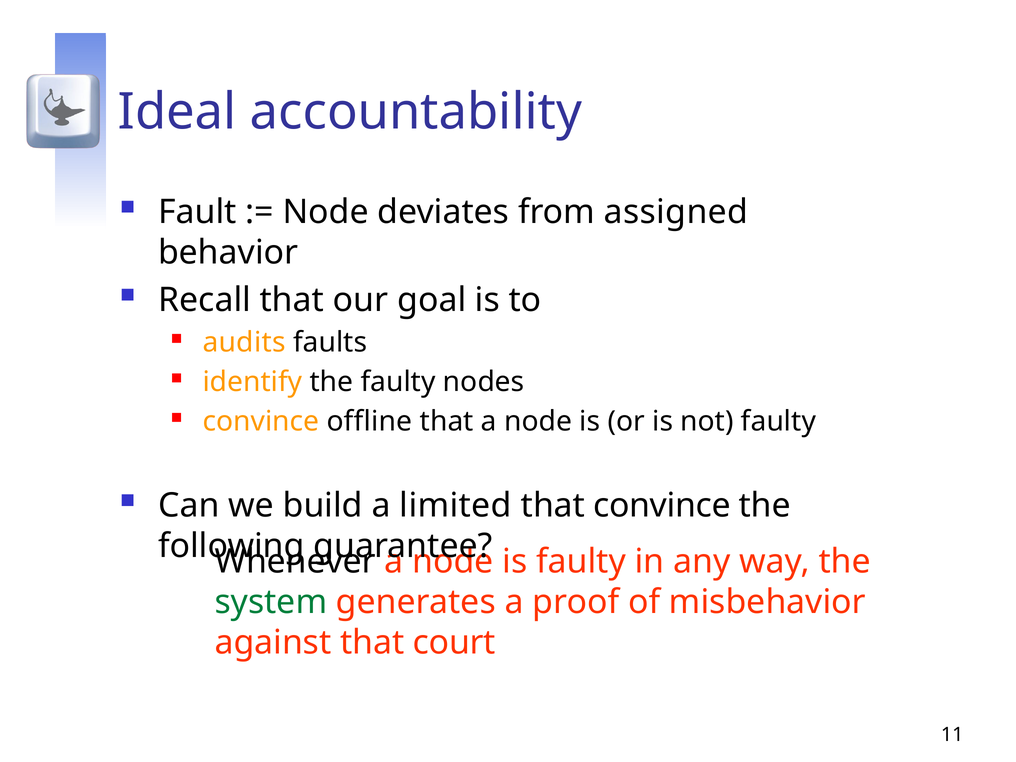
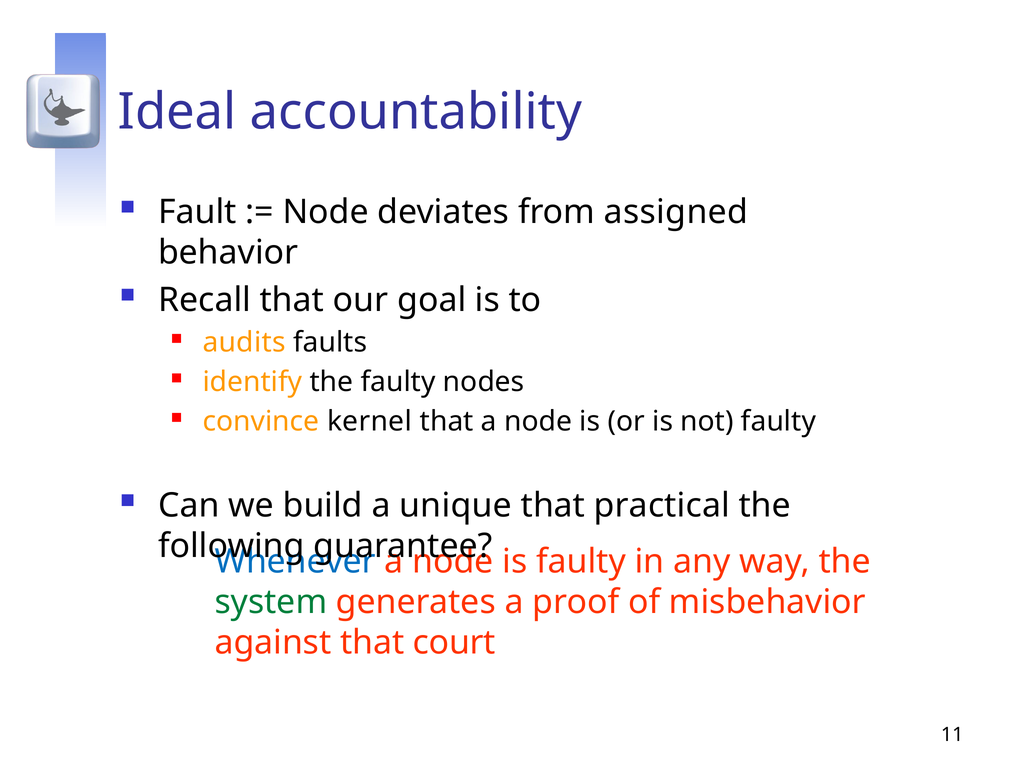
offline: offline -> kernel
limited: limited -> unique
that convince: convince -> practical
Whenever colour: black -> blue
